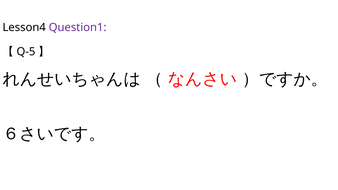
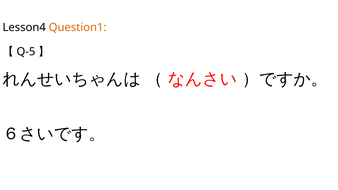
Question1 colour: purple -> orange
